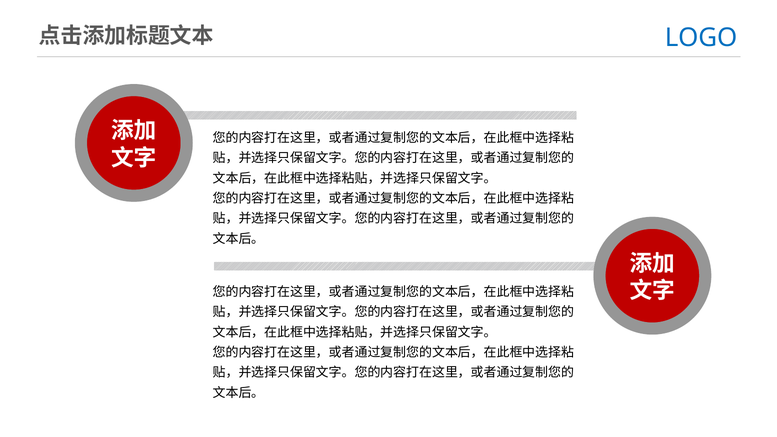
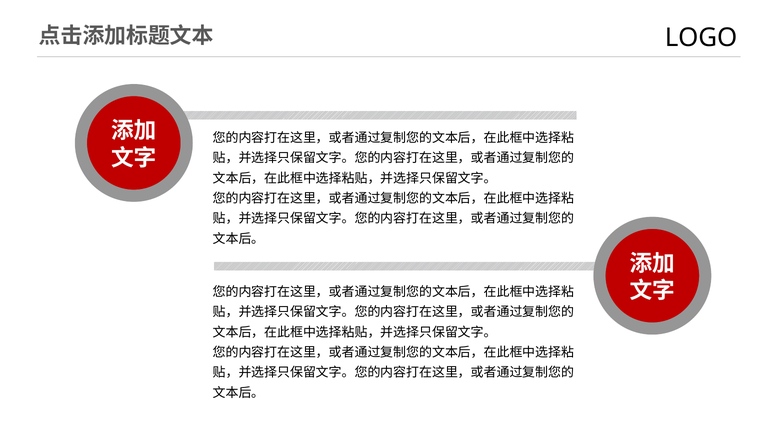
LOGO colour: blue -> black
